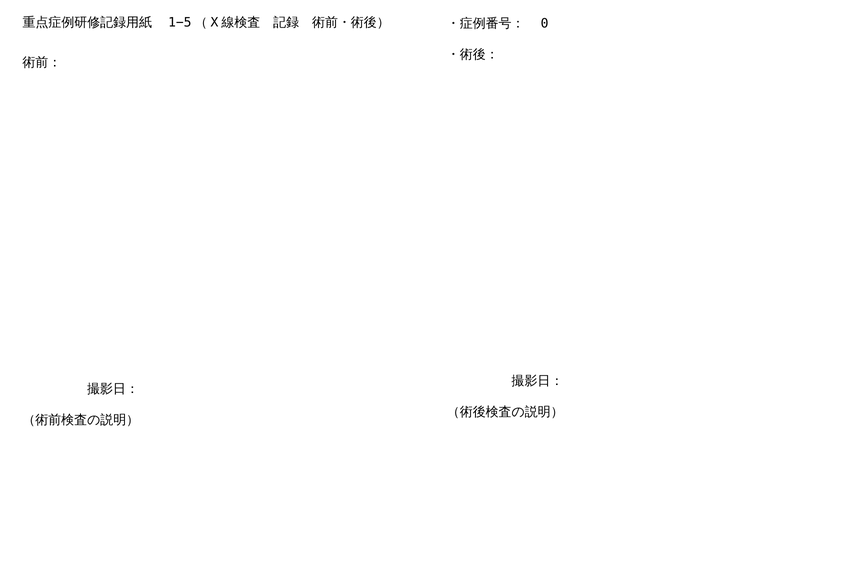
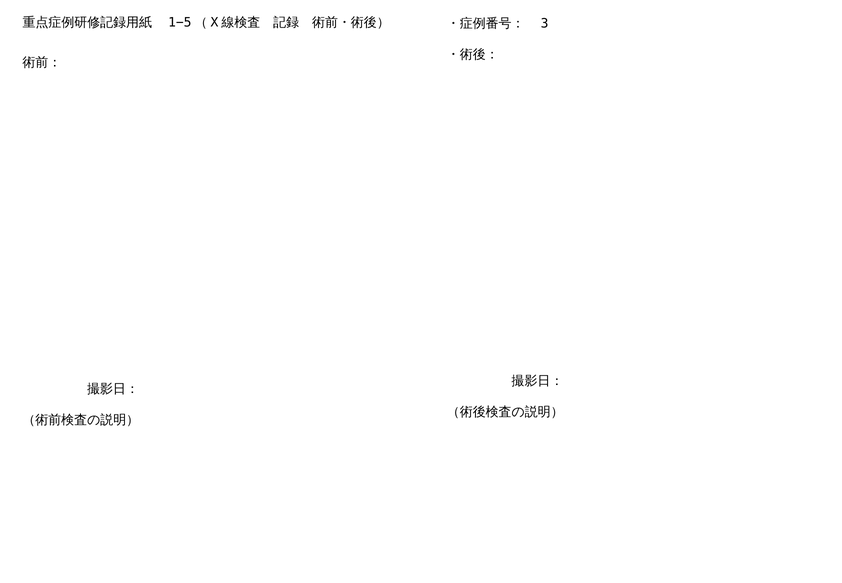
0: 0 -> 3
